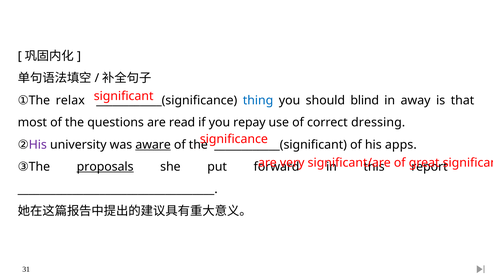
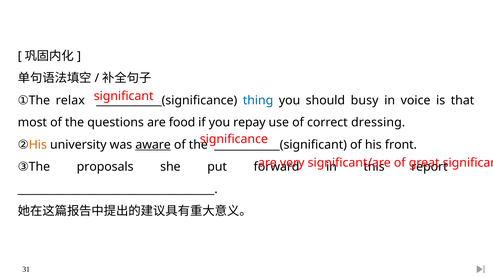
blind: blind -> busy
away: away -> voice
read: read -> food
His at (38, 145) colour: purple -> orange
apps: apps -> front
proposals underline: present -> none
